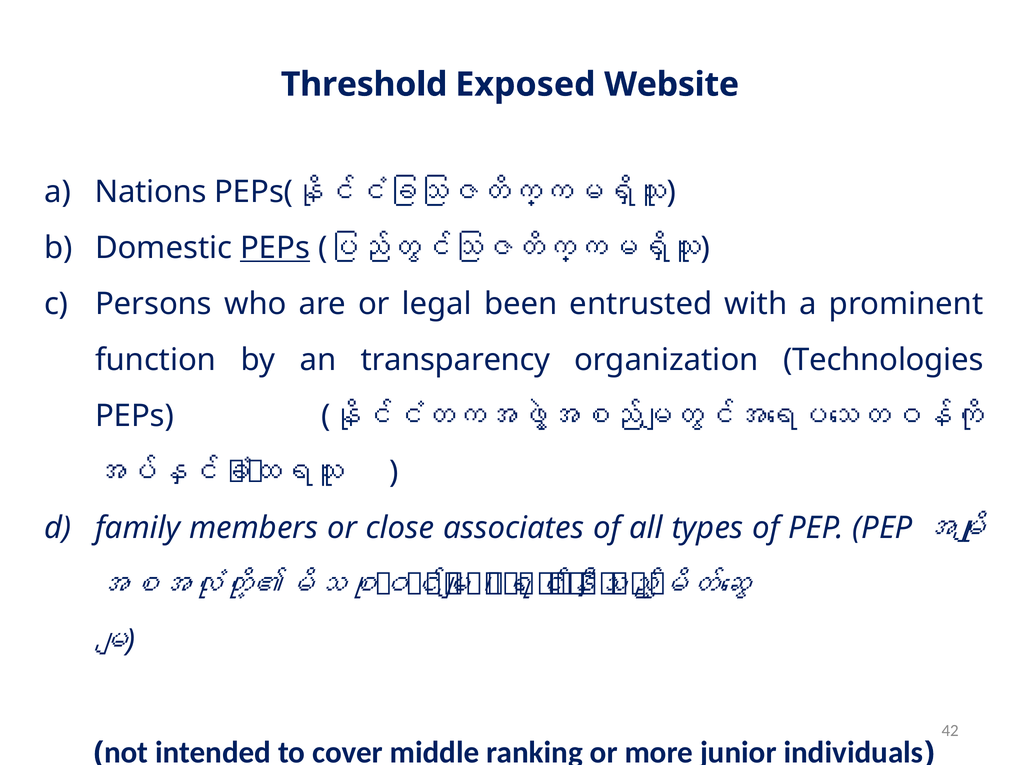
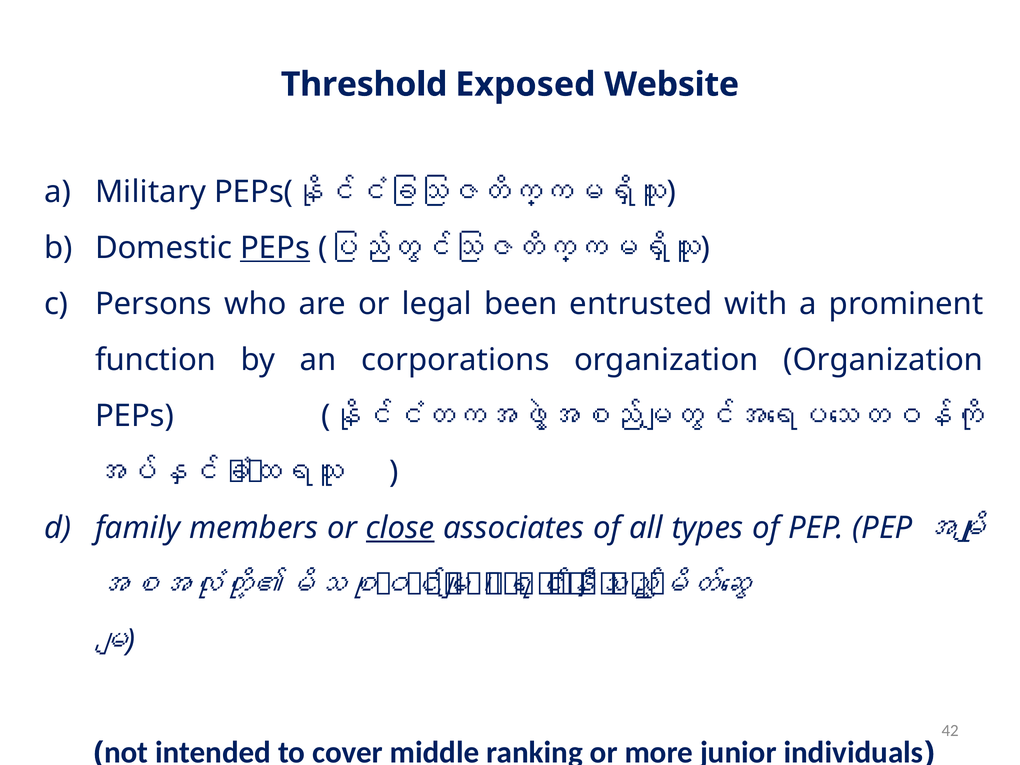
Nations: Nations -> Military
transparency: transparency -> corporations
organization Technologies: Technologies -> Organization
close underline: none -> present
